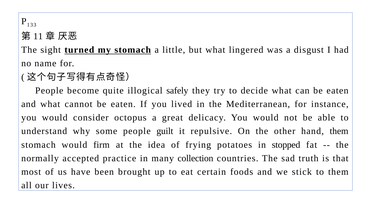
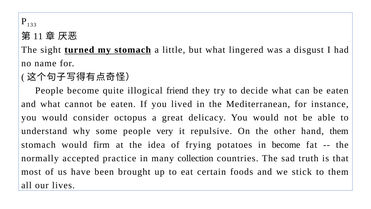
safely: safely -> friend
guilt: guilt -> very
in stopped: stopped -> become
